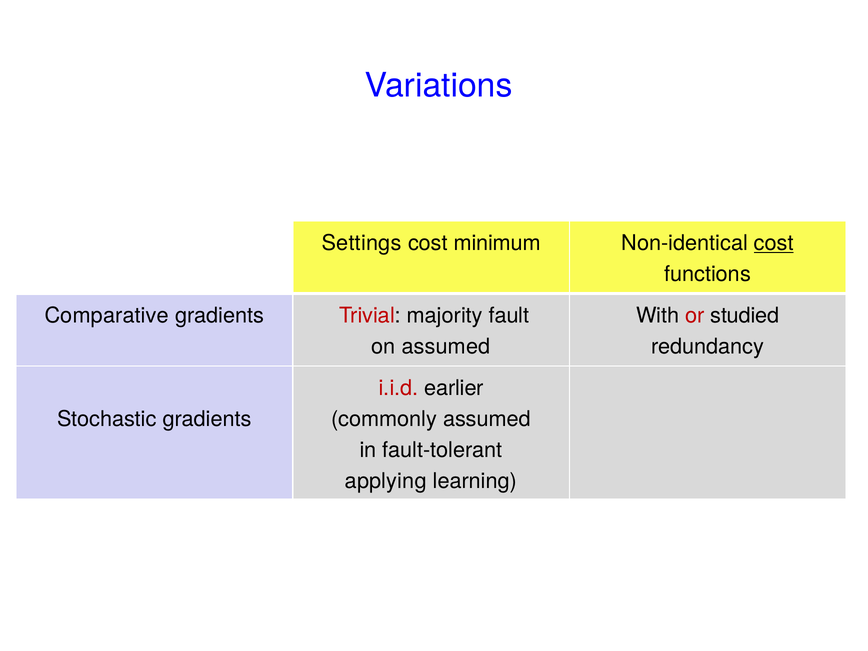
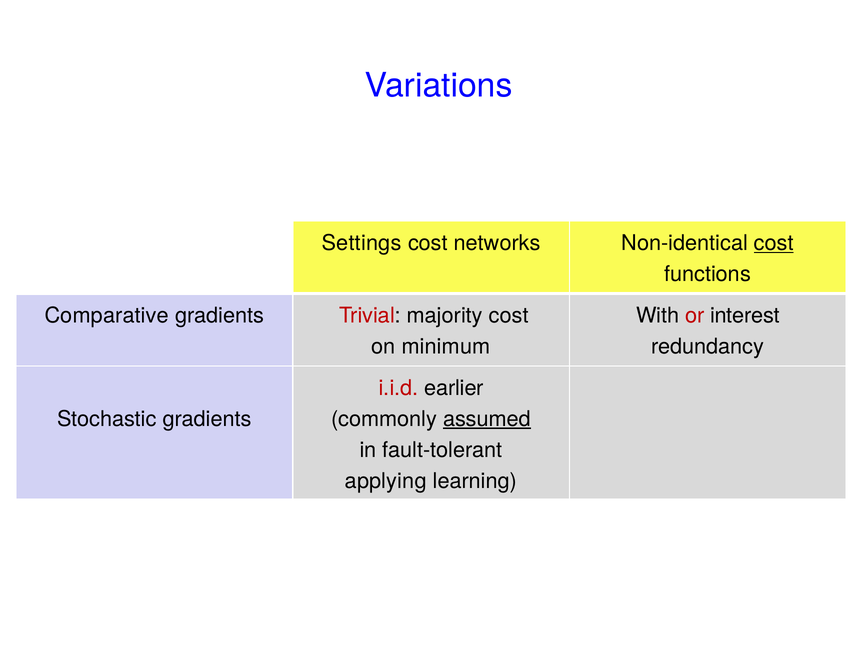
minimum: minimum -> networks
majority fault: fault -> cost
studied: studied -> interest
on assumed: assumed -> minimum
assumed at (487, 419) underline: none -> present
